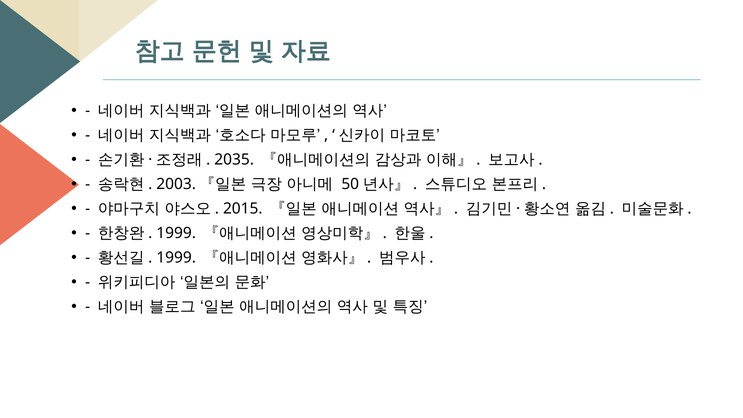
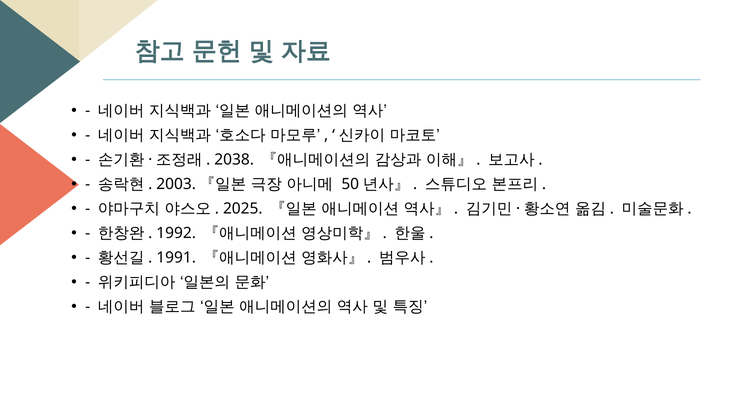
2035: 2035 -> 2038
2015: 2015 -> 2025
1999 at (176, 233): 1999 -> 1992
1999 at (176, 258): 1999 -> 1991
